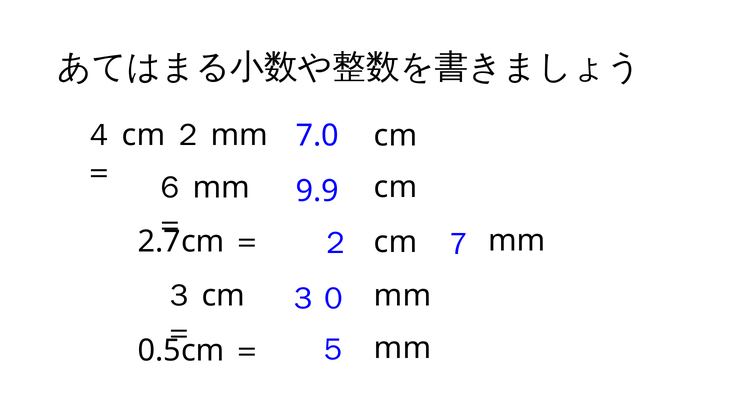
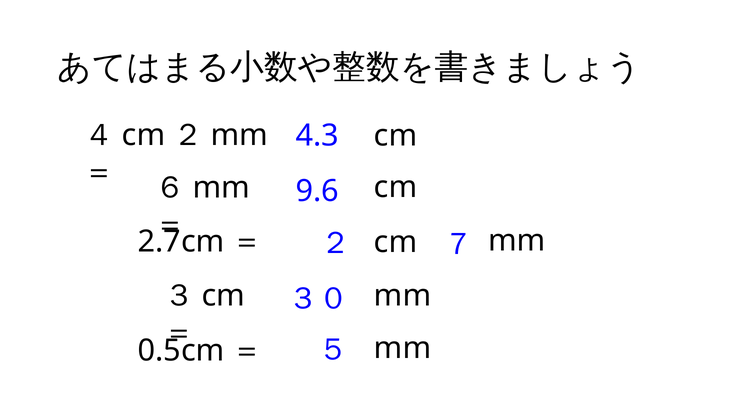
7.0: 7.0 -> 4.3
9.9: 9.9 -> 9.6
